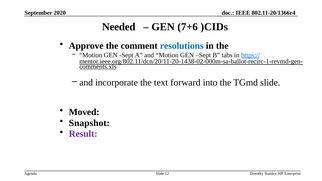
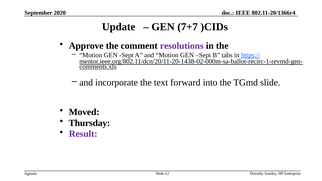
Needed: Needed -> Update
7+6: 7+6 -> 7+7
resolutions colour: blue -> purple
Snapshot: Snapshot -> Thursday
